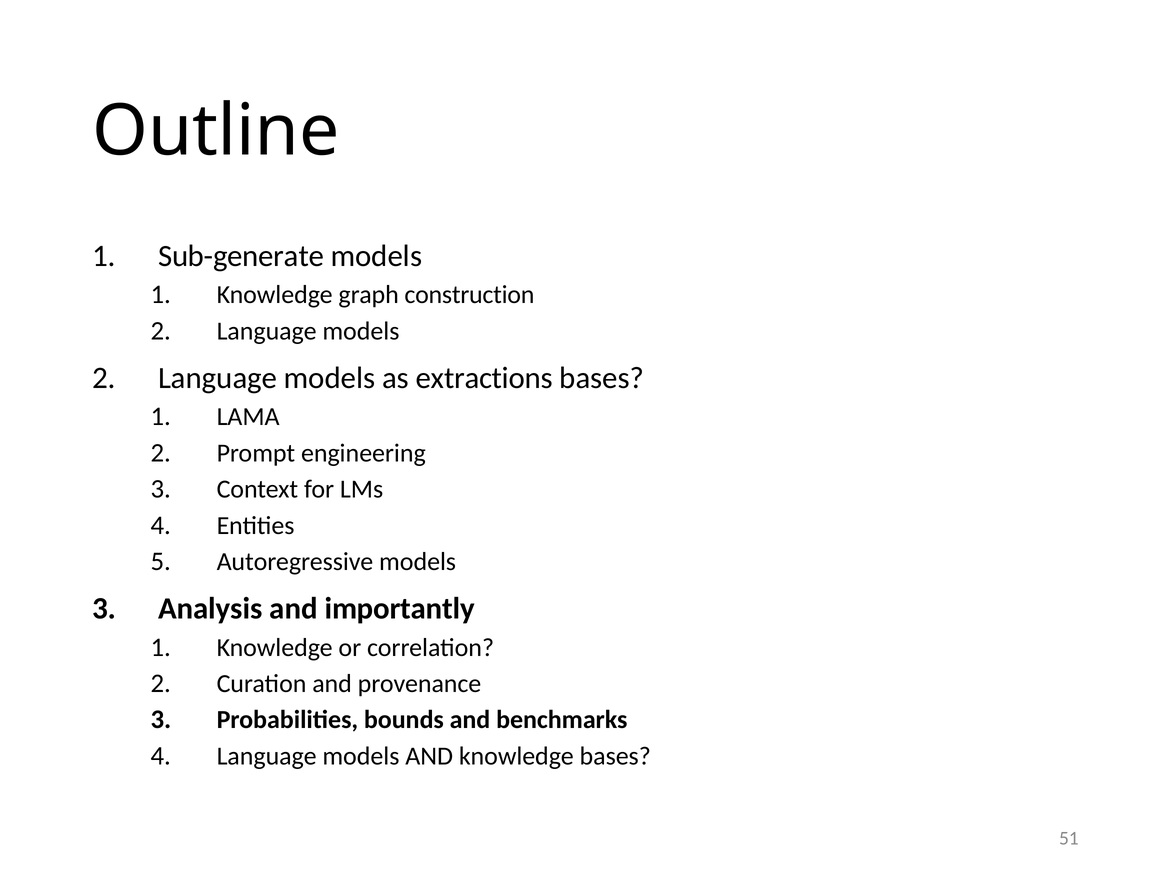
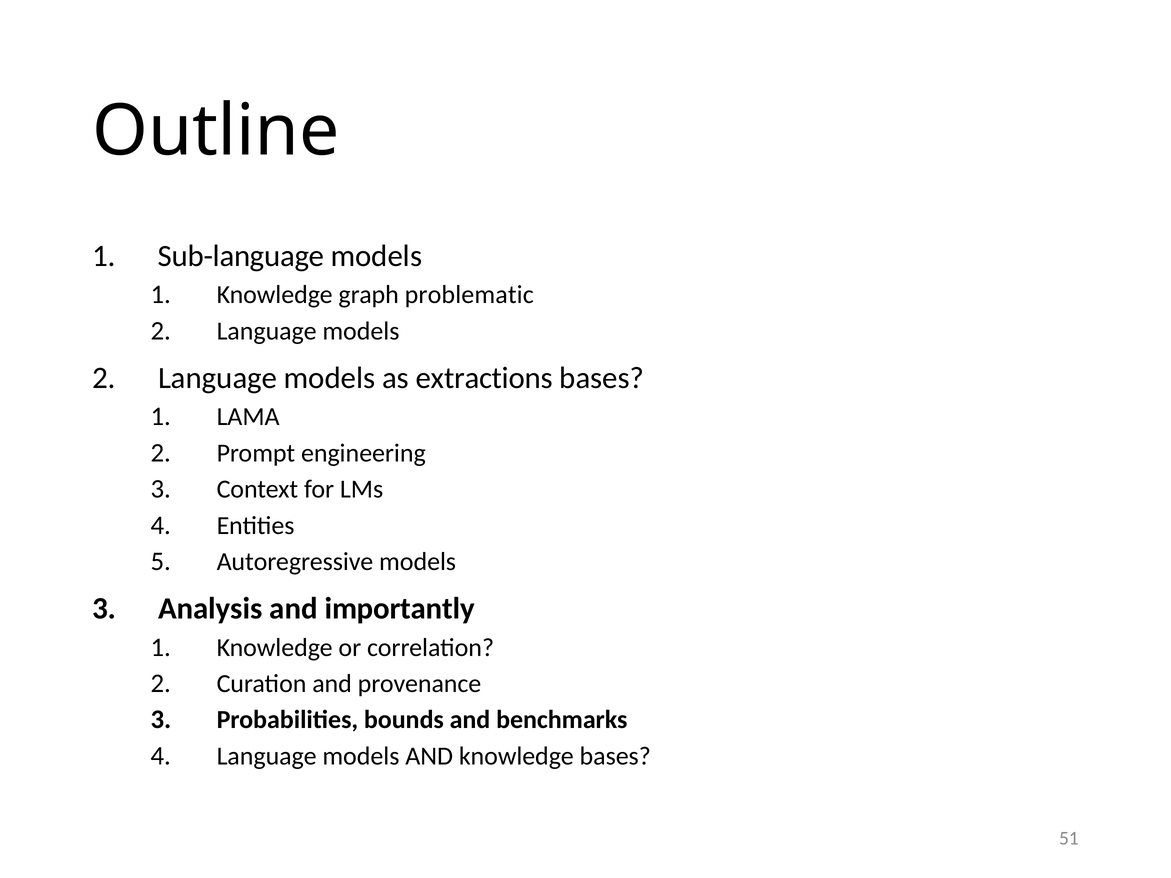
Sub-generate: Sub-generate -> Sub-language
construction: construction -> problematic
